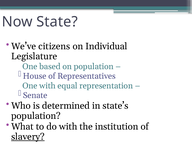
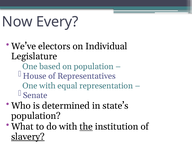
State: State -> Every
citizens: citizens -> electors
the underline: none -> present
